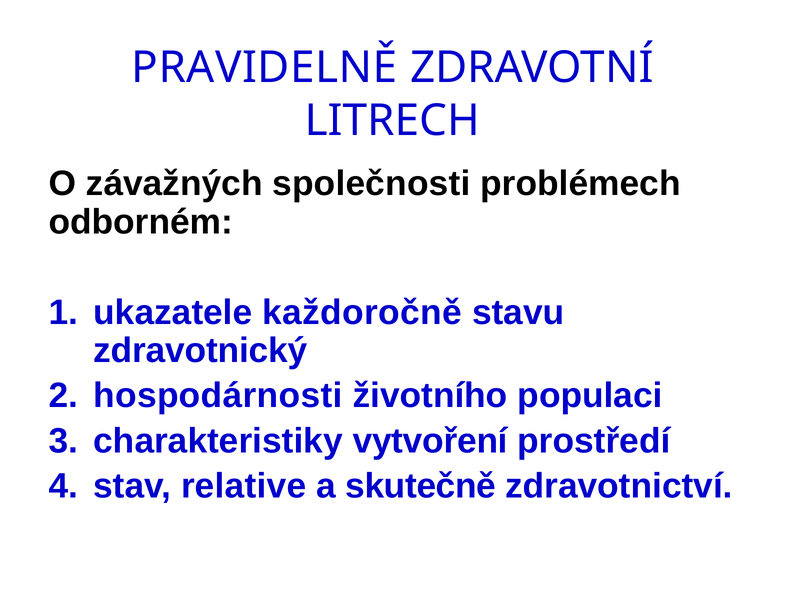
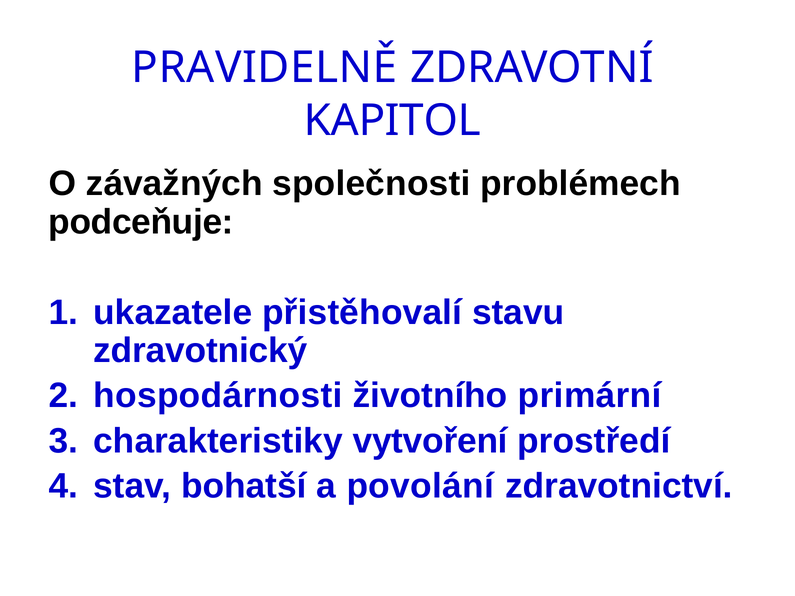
LITRECH: LITRECH -> KAPITOL
odborném: odborném -> podceňuje
každoročně: každoročně -> přistěhovalí
populaci: populaci -> primární
relative: relative -> bohatší
skutečně: skutečně -> povolání
